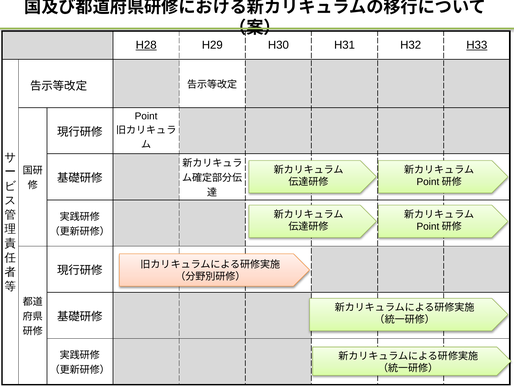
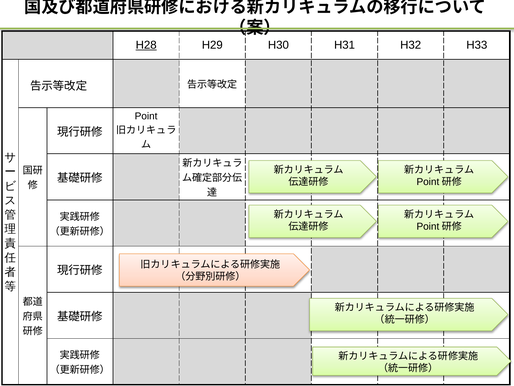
H33 underline: present -> none
